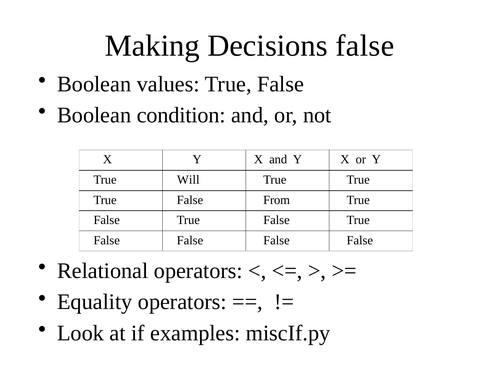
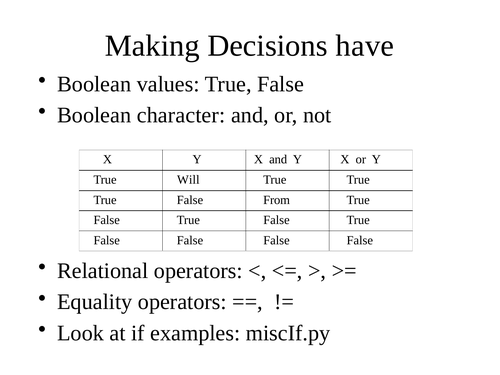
Decisions false: false -> have
condition: condition -> character
